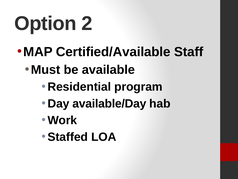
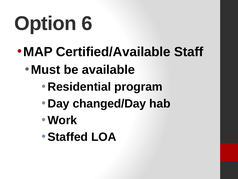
2: 2 -> 6
available/Day: available/Day -> changed/Day
